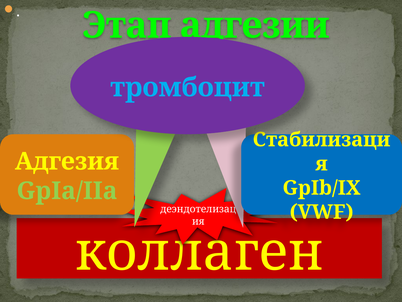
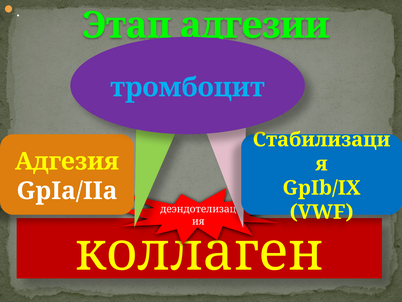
GpIa/IIa colour: light green -> white
